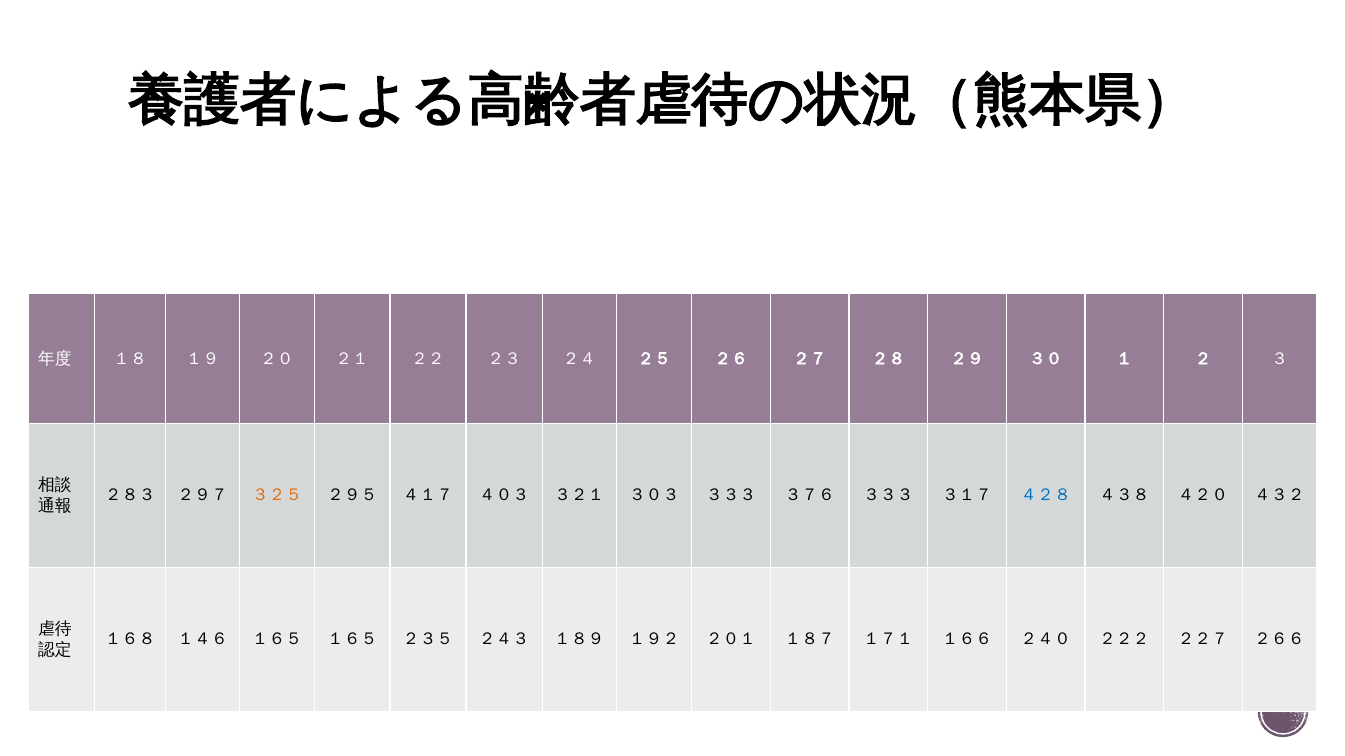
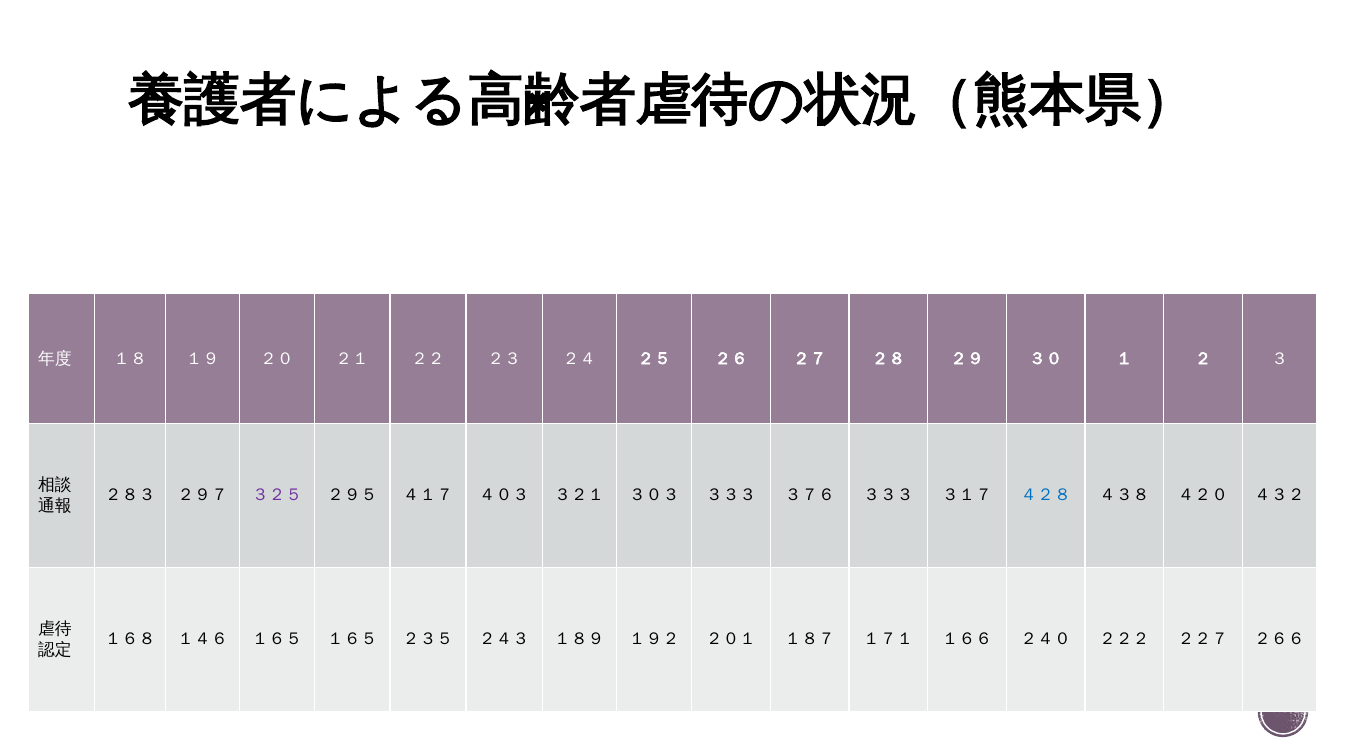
３２５ colour: orange -> purple
